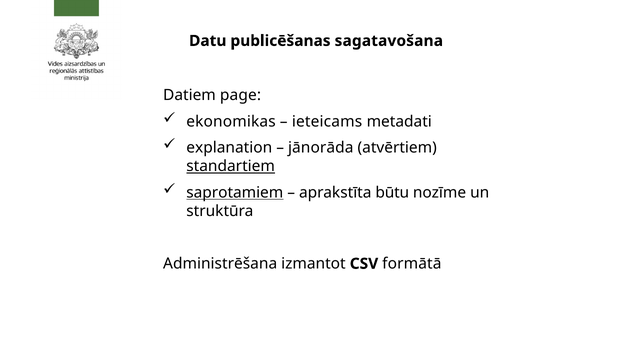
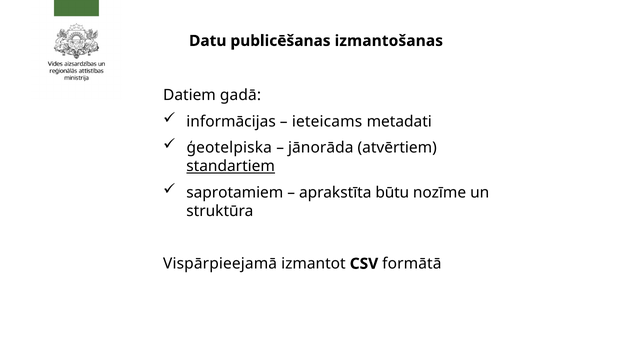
sagatavošana: sagatavošana -> izmantošanas
page: page -> gadā
ekonomikas: ekonomikas -> informācijas
explanation: explanation -> ģeotelpiska
saprotamiem underline: present -> none
Administrēšana: Administrēšana -> Vispārpieejamā
